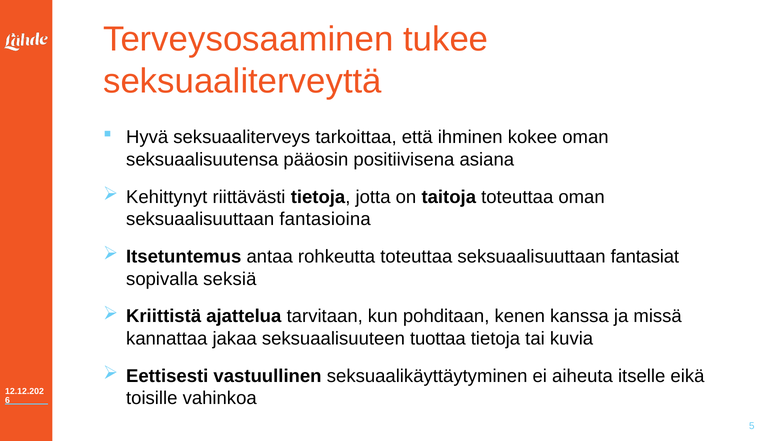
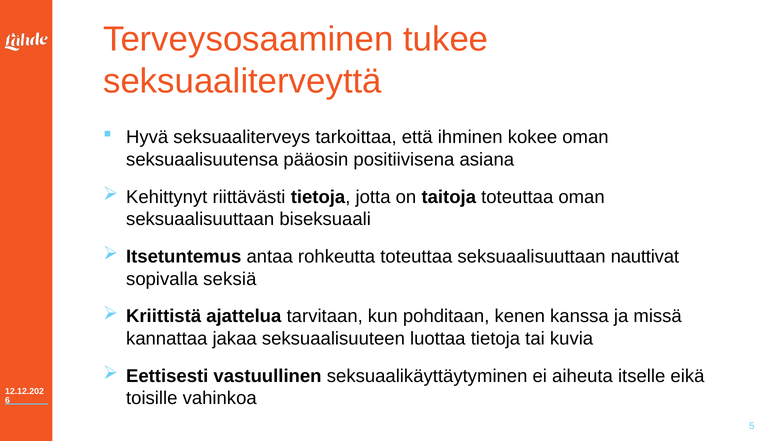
fantasioina: fantasioina -> biseksuaali
fantasiat: fantasiat -> nauttivat
tuottaa: tuottaa -> luottaa
